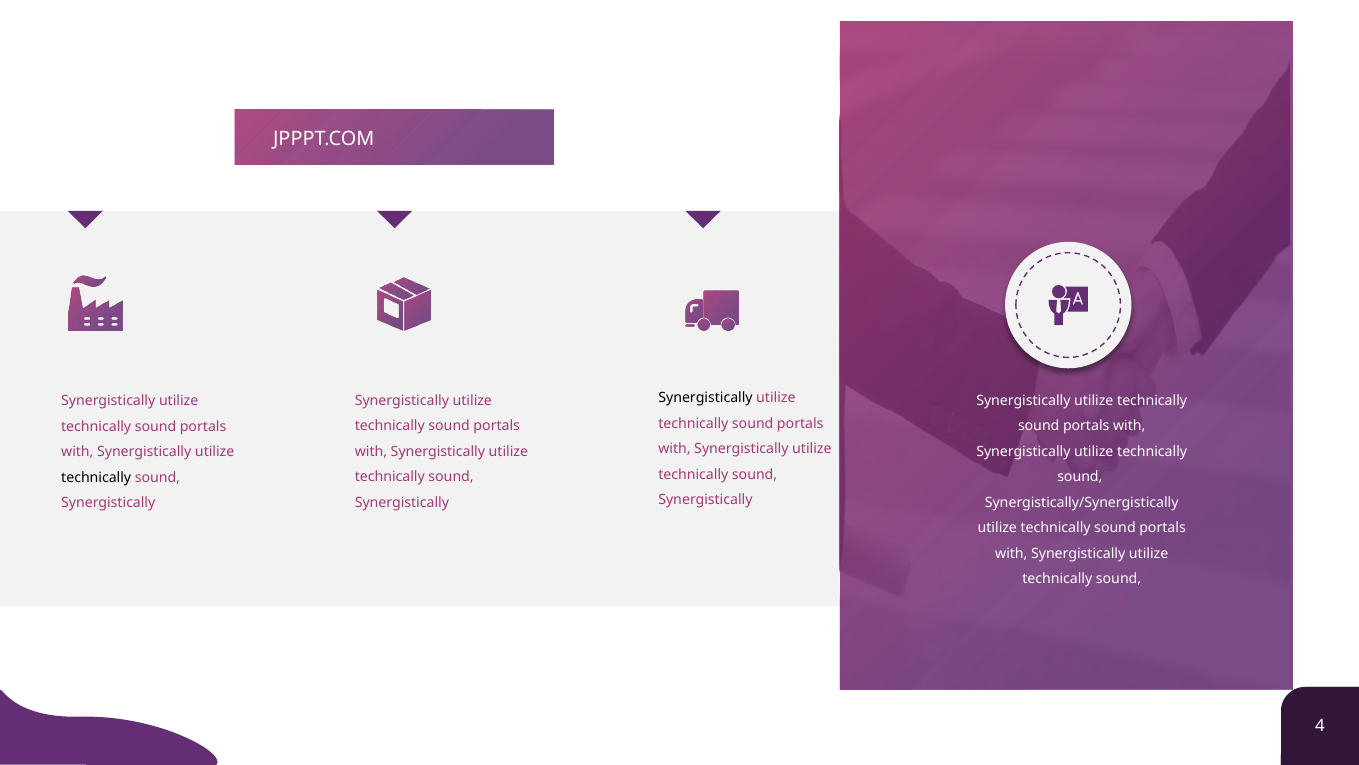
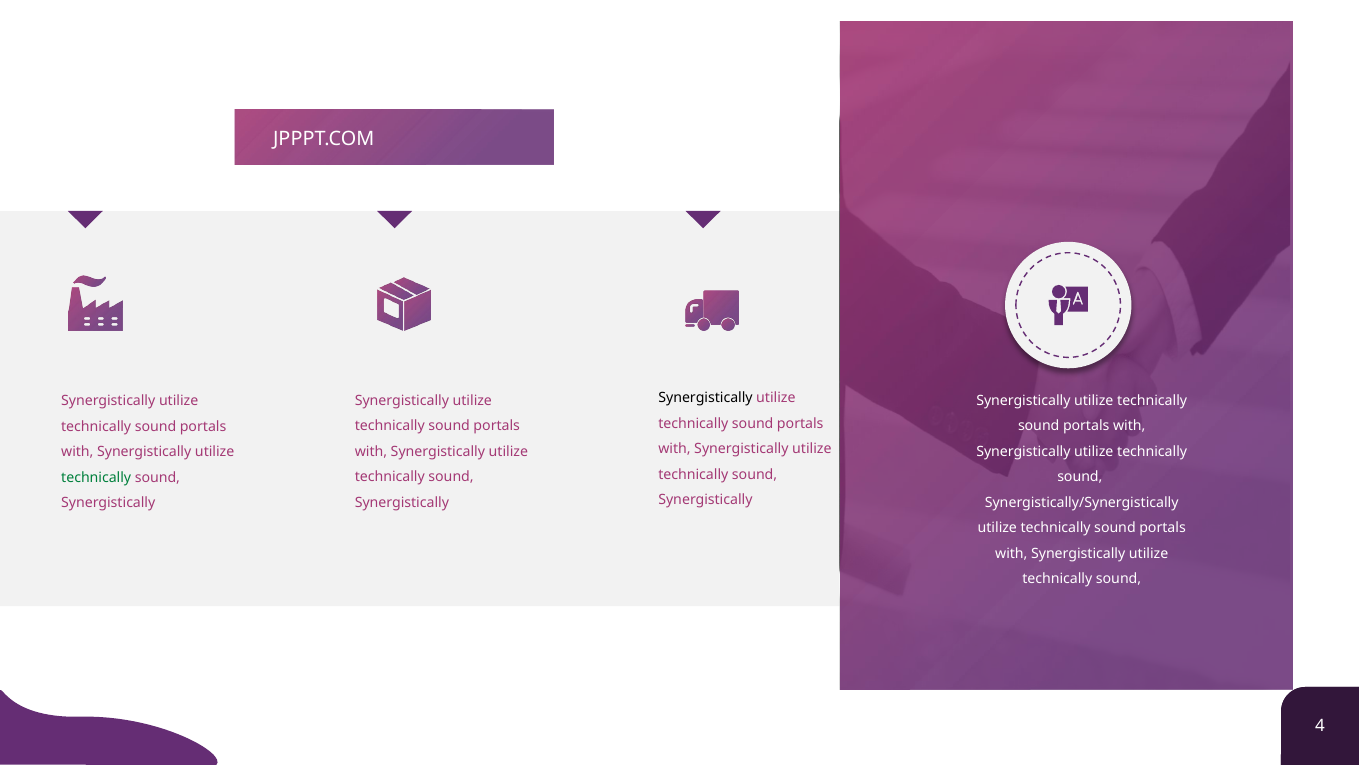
technically at (96, 477) colour: black -> green
